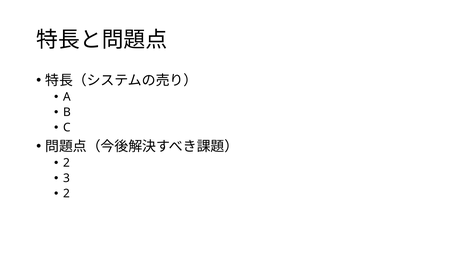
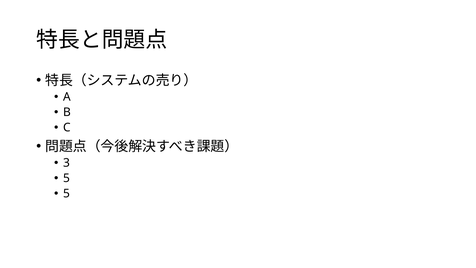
2 at (66, 163): 2 -> 3
3 at (66, 178): 3 -> 5
2 at (66, 193): 2 -> 5
